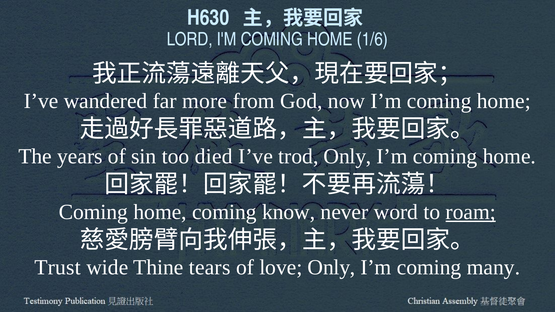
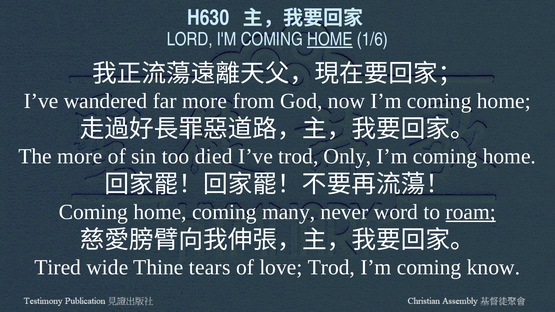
HOME at (330, 39) underline: none -> present
The years: years -> more
know: know -> many
Trust: Trust -> Tired
love Only: Only -> Trod
many: many -> know
